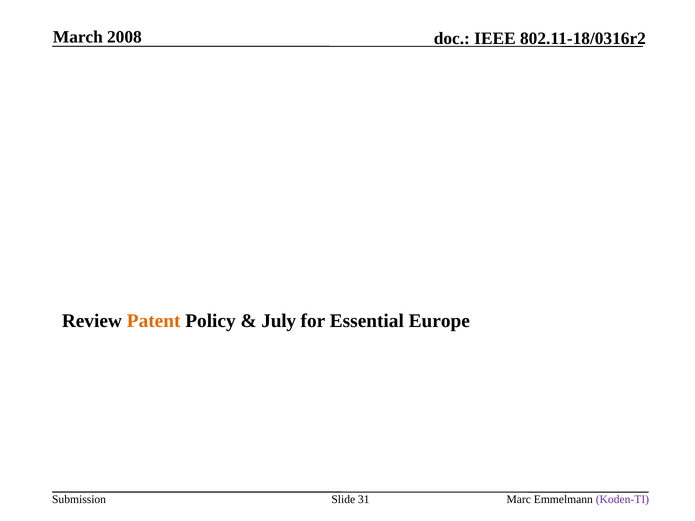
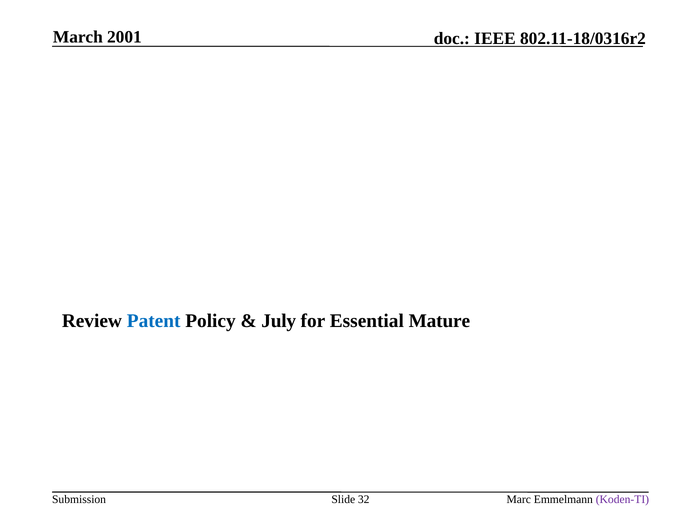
2008: 2008 -> 2001
Patent colour: orange -> blue
Europe: Europe -> Mature
31: 31 -> 32
